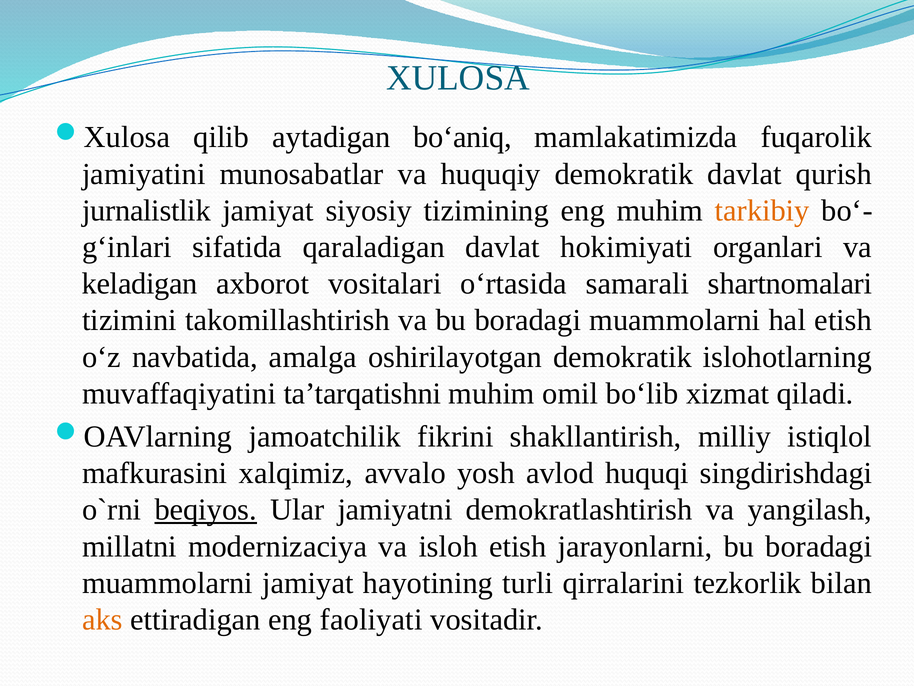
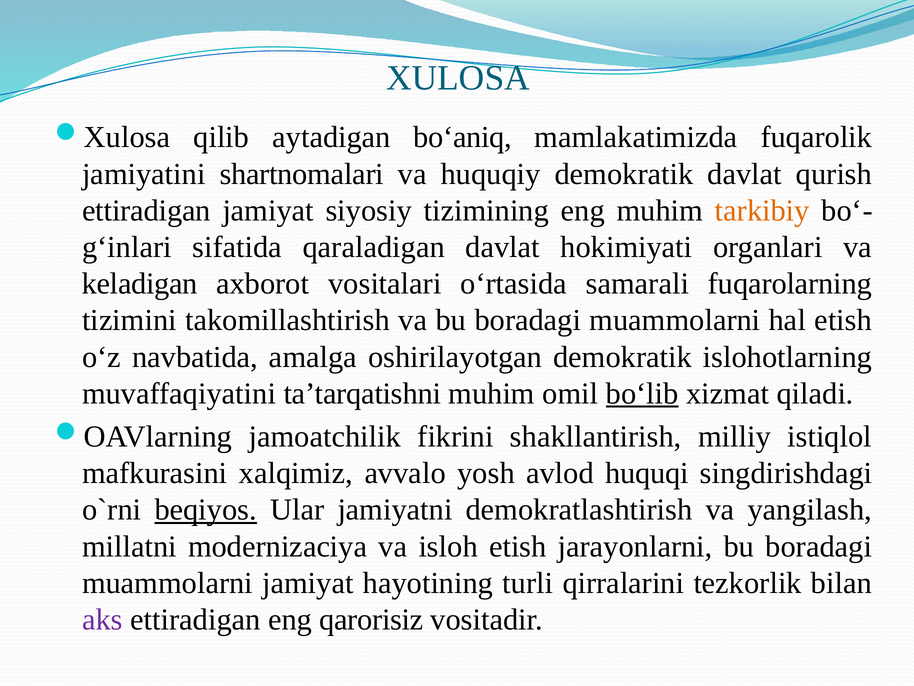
munosabatlar: munosabatlar -> shartnomalari
jurnalistlik at (146, 210): jurnalistlik -> ettiradigan
shartnomalari: shartnomalari -> fuqarolarning
bo‘lib underline: none -> present
aks colour: orange -> purple
faoliyati: faoliyati -> qarorisiz
